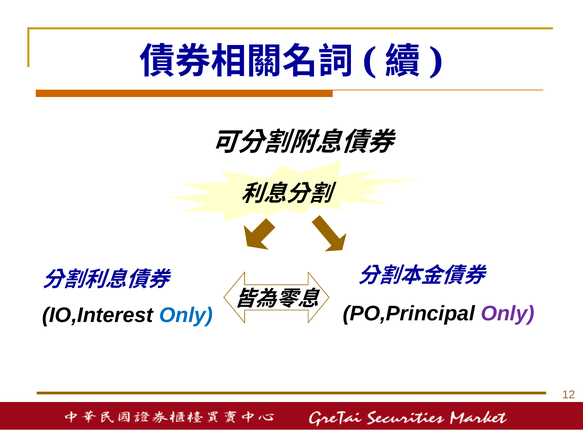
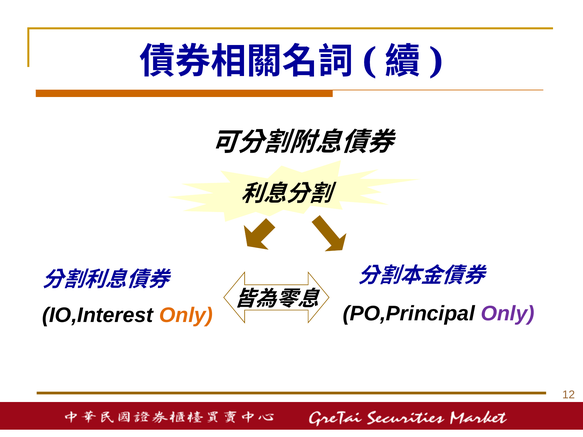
Only at (186, 316) colour: blue -> orange
